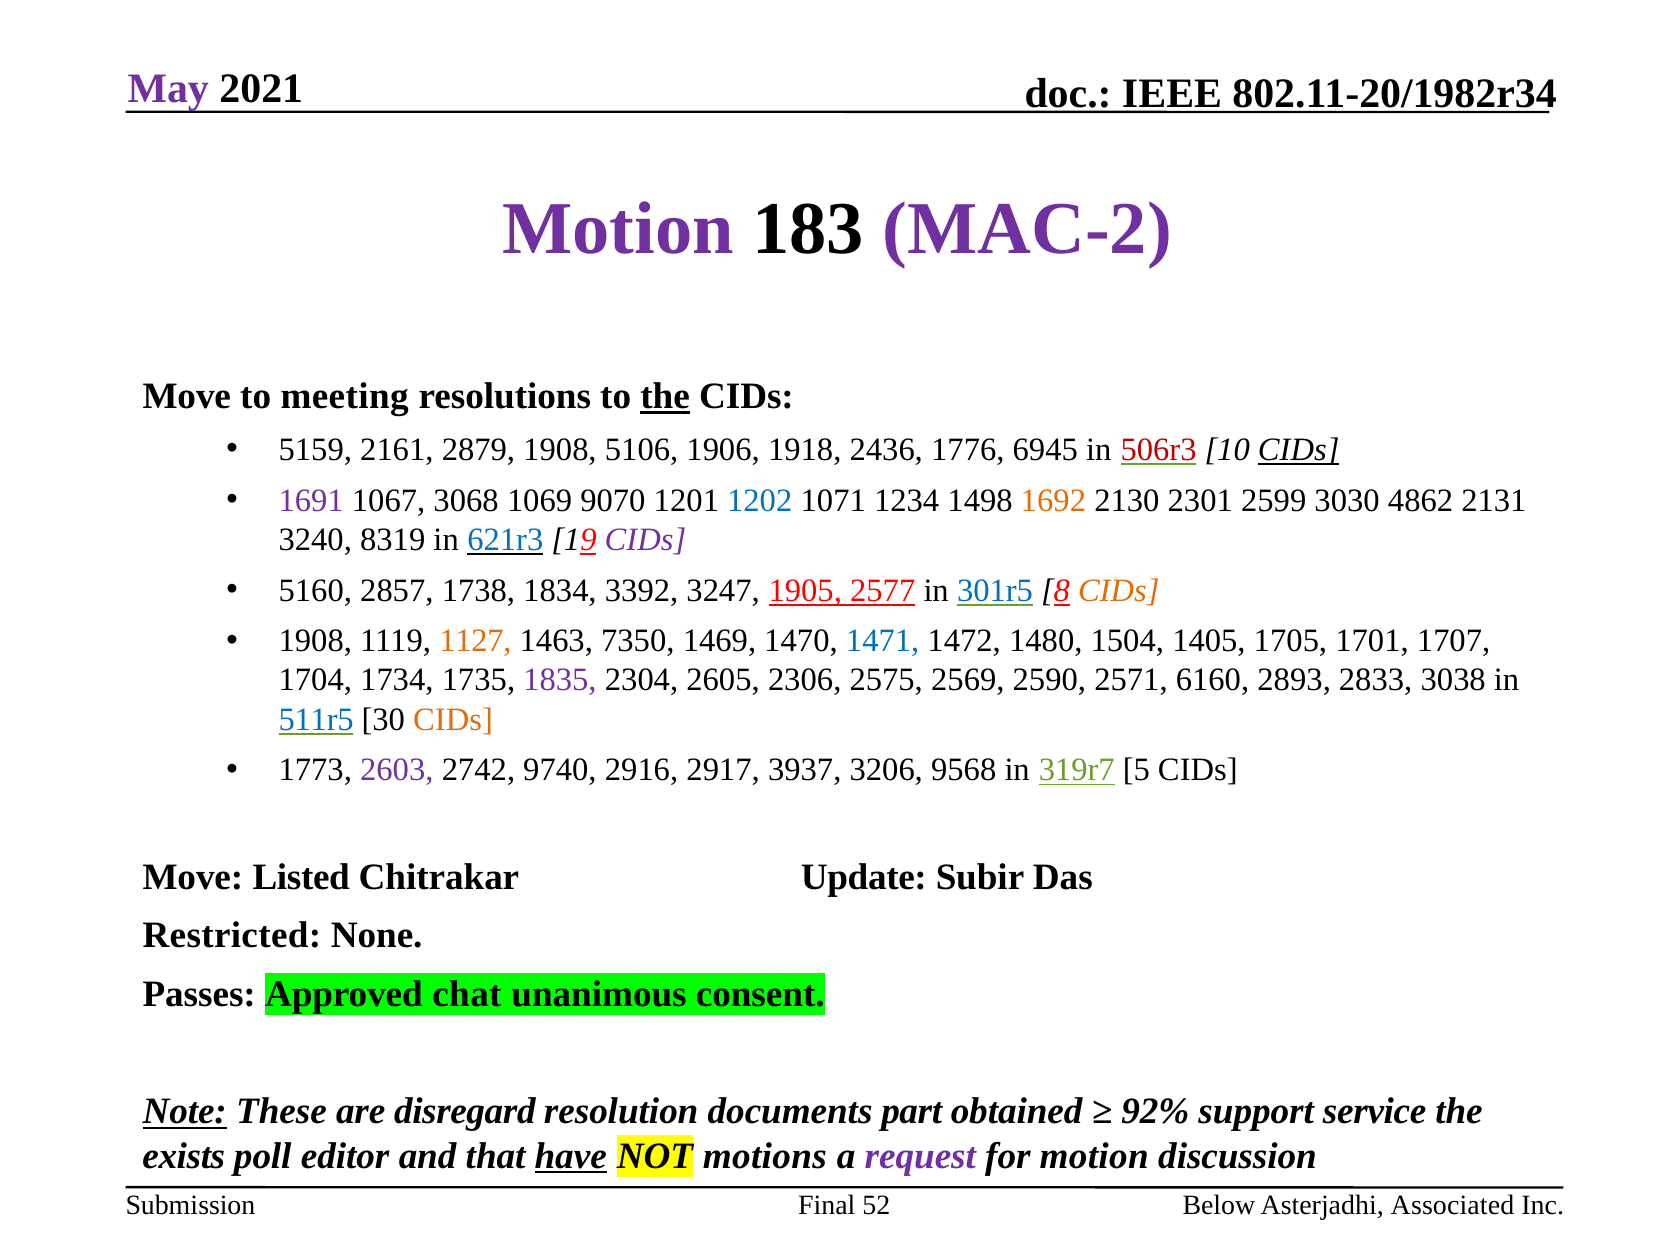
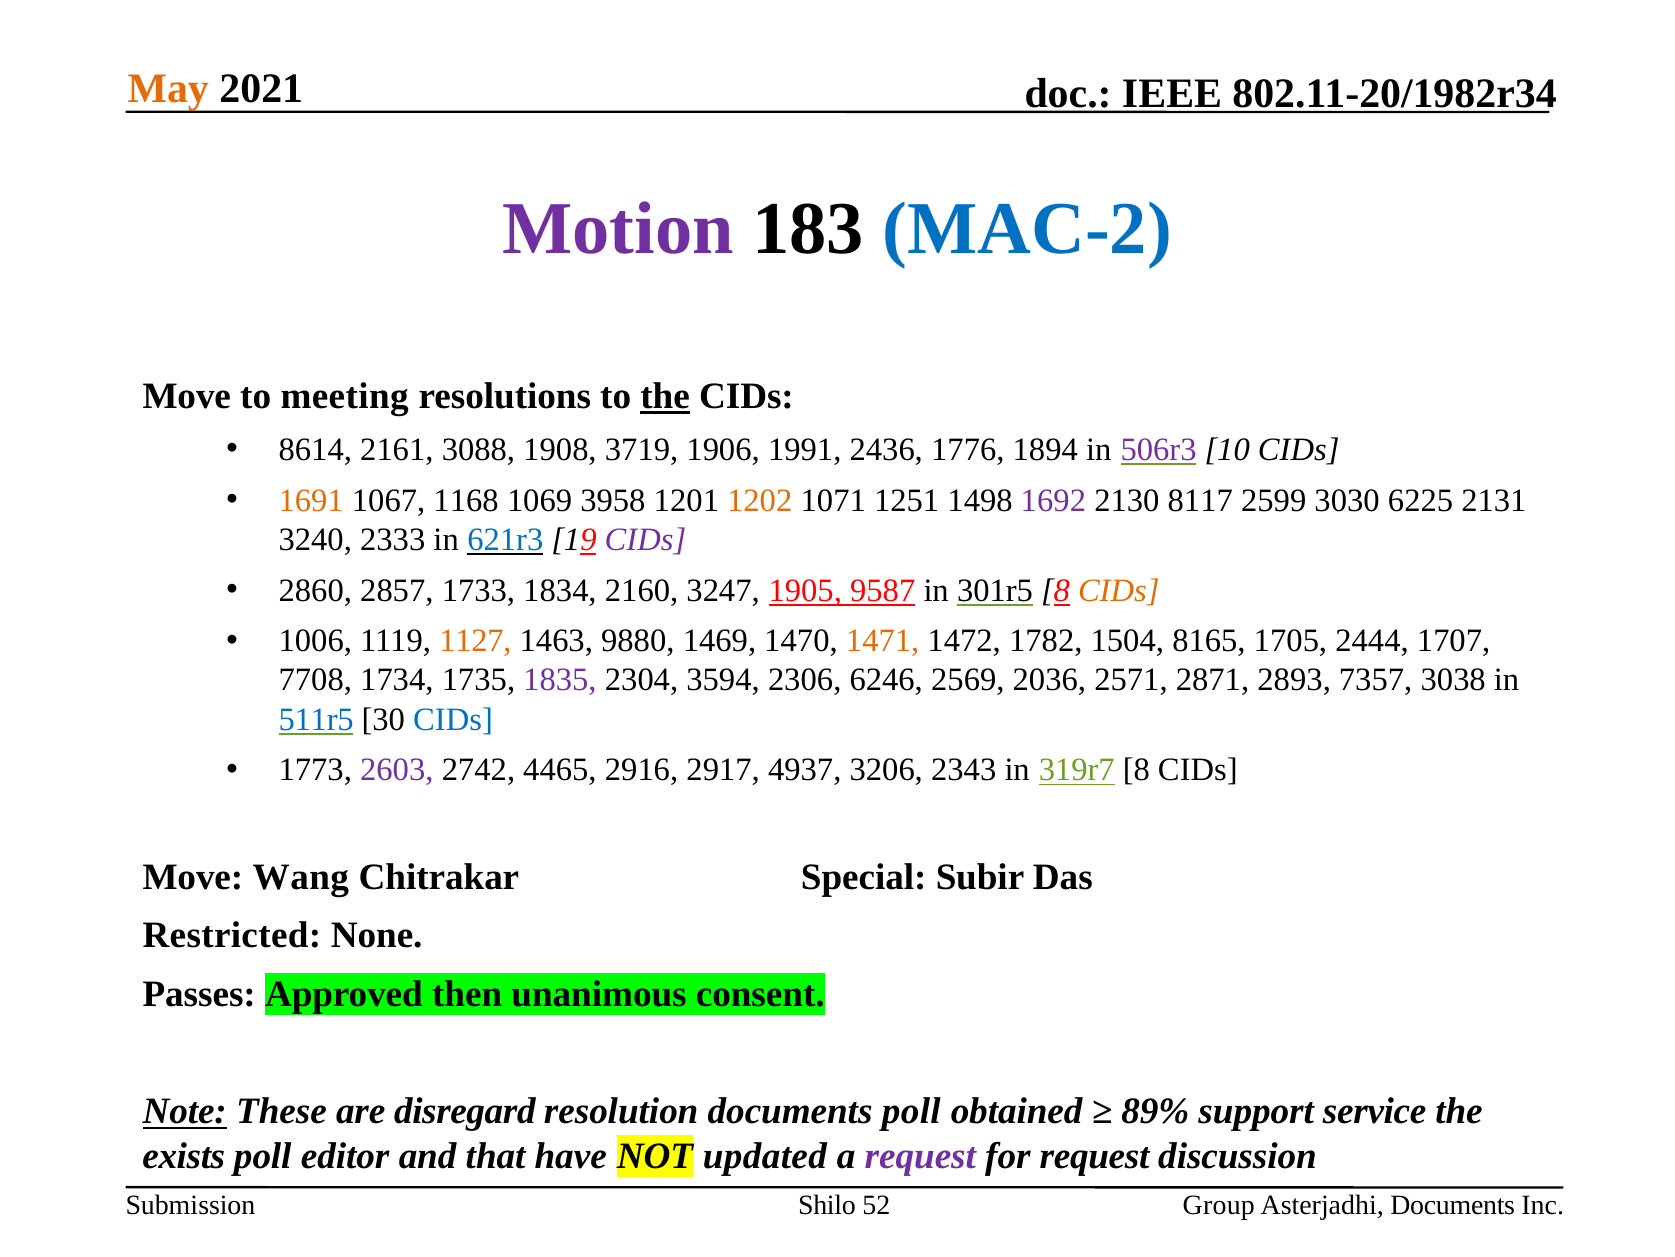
May colour: purple -> orange
MAC-2 colour: purple -> blue
5159: 5159 -> 8614
2879: 2879 -> 3088
5106: 5106 -> 3719
1918: 1918 -> 1991
6945: 6945 -> 1894
506r3 colour: red -> purple
CIDs at (1299, 449) underline: present -> none
1691 colour: purple -> orange
3068: 3068 -> 1168
9070: 9070 -> 3958
1202 colour: blue -> orange
1234: 1234 -> 1251
1692 colour: orange -> purple
2301: 2301 -> 8117
4862: 4862 -> 6225
8319: 8319 -> 2333
5160: 5160 -> 2860
1738: 1738 -> 1733
3392: 3392 -> 2160
2577: 2577 -> 9587
301r5 colour: blue -> black
1908 at (315, 641): 1908 -> 1006
7350: 7350 -> 9880
1471 colour: blue -> orange
1480: 1480 -> 1782
1405: 1405 -> 8165
1701: 1701 -> 2444
1704: 1704 -> 7708
2605: 2605 -> 3594
2575: 2575 -> 6246
2590: 2590 -> 2036
6160: 6160 -> 2871
2833: 2833 -> 7357
CIDs at (453, 719) colour: orange -> blue
9740: 9740 -> 4465
3937: 3937 -> 4937
9568: 9568 -> 2343
319r7 5: 5 -> 8
Listed: Listed -> Wang
Update: Update -> Special
chat: chat -> then
documents part: part -> poll
92%: 92% -> 89%
have underline: present -> none
motions: motions -> updated
for motion: motion -> request
Final: Final -> Shilo
Below: Below -> Group
Asterjadhi Associated: Associated -> Documents
